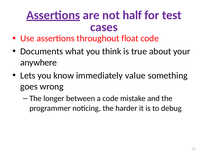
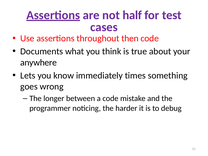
float: float -> then
value: value -> times
